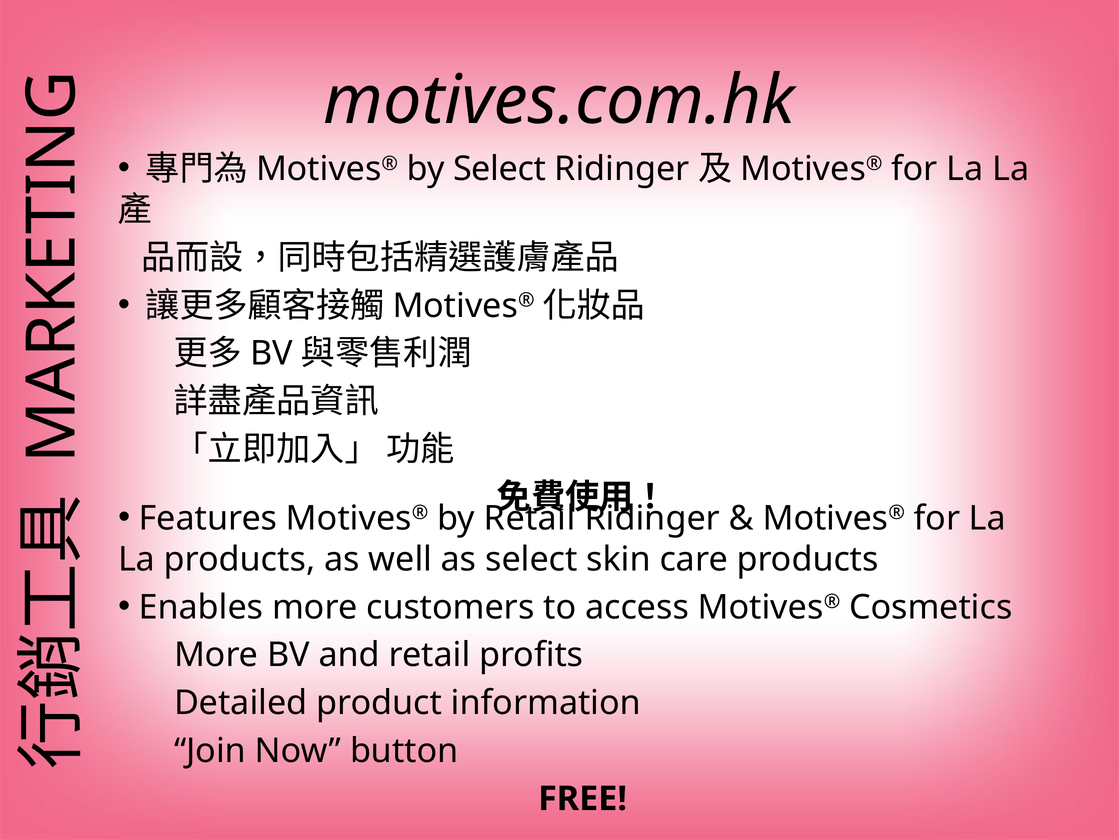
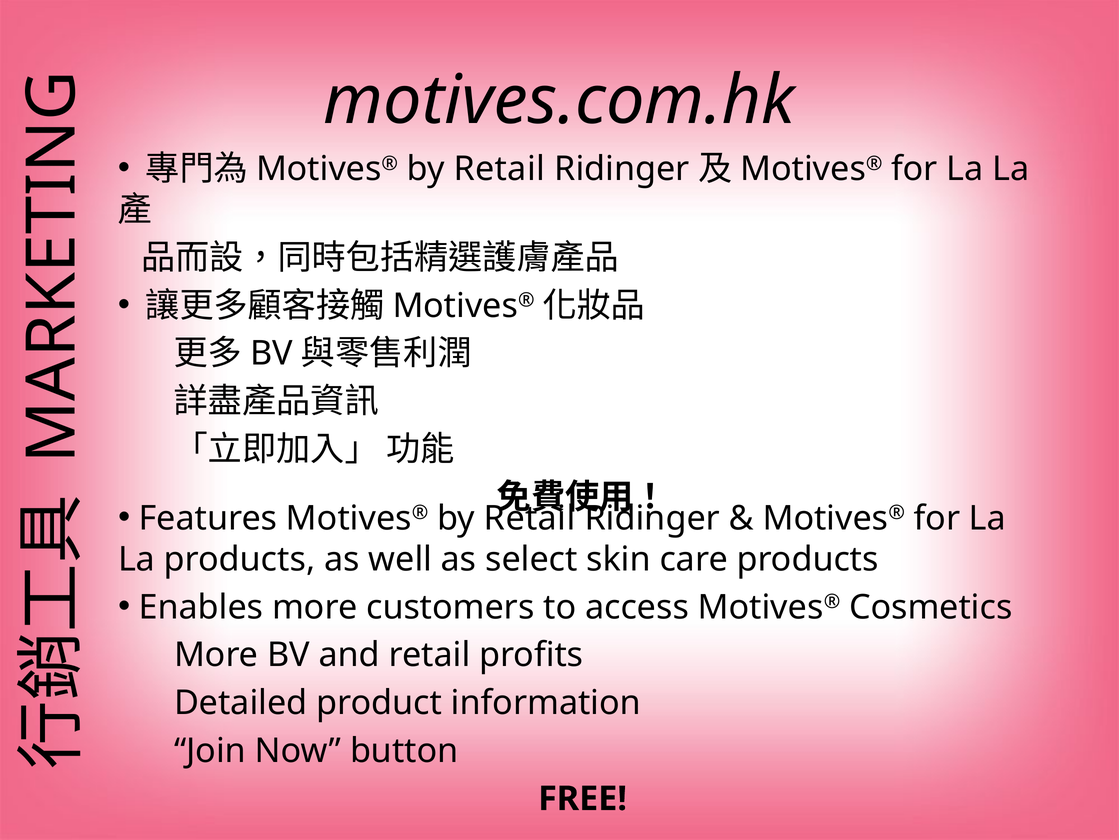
Select at (500, 169): Select -> Retail
